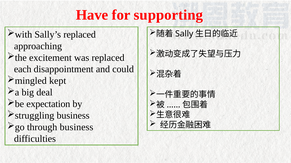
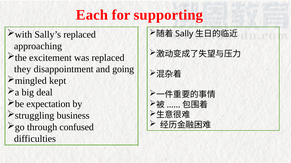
Have: Have -> Each
each: each -> they
could: could -> going
through business: business -> confused
